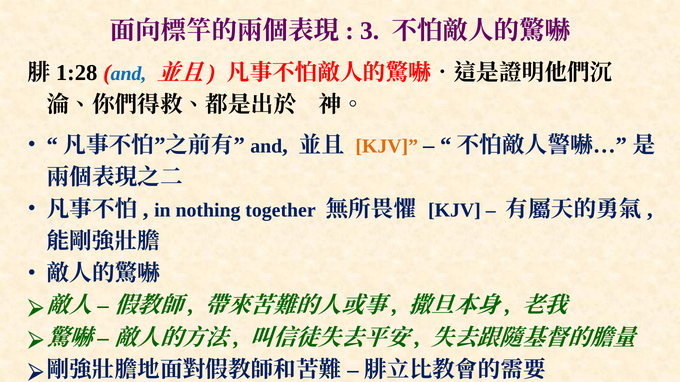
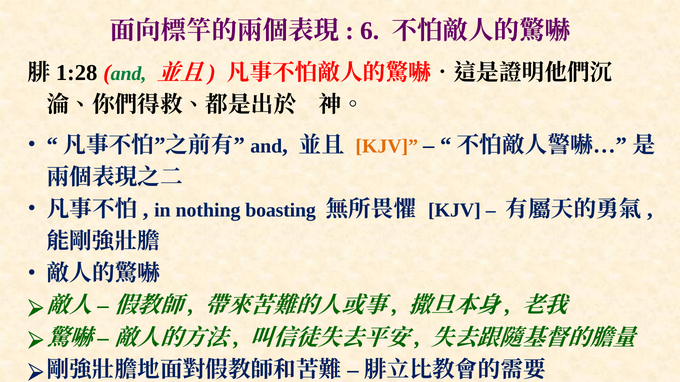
3: 3 -> 6
and at (129, 74) colour: blue -> green
together: together -> boasting
